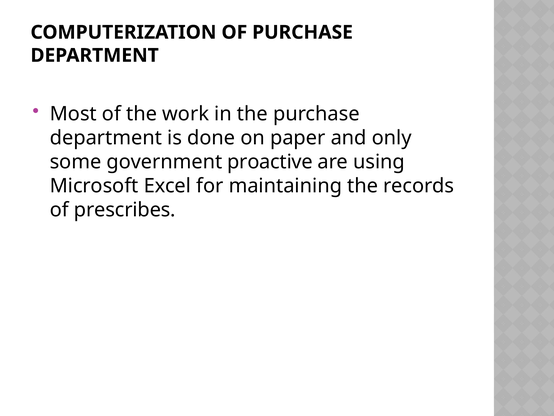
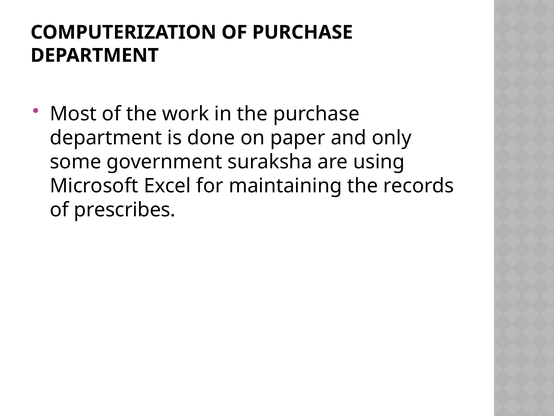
proactive: proactive -> suraksha
